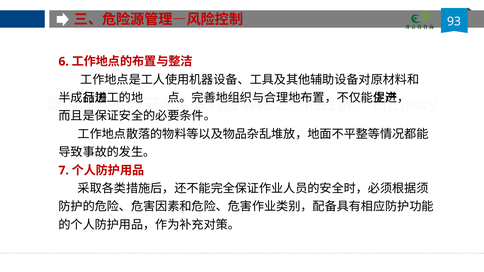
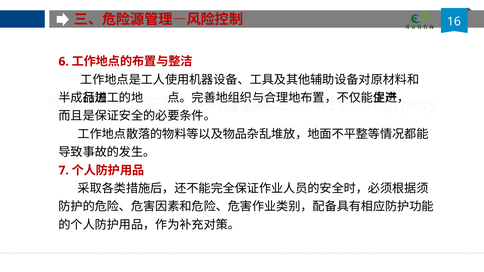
93: 93 -> 16
